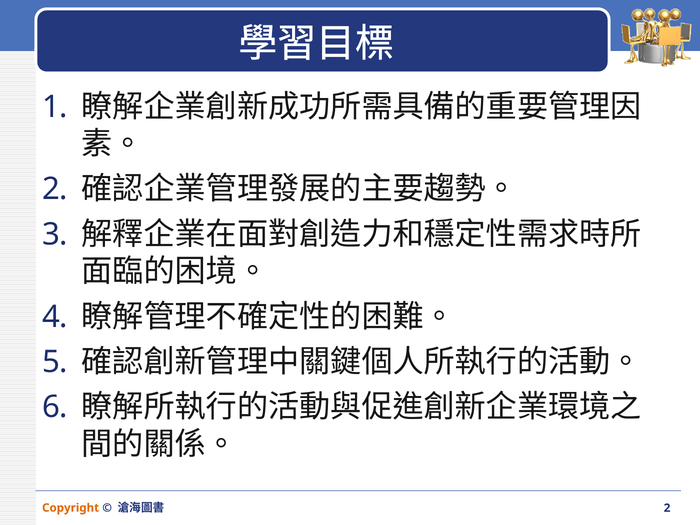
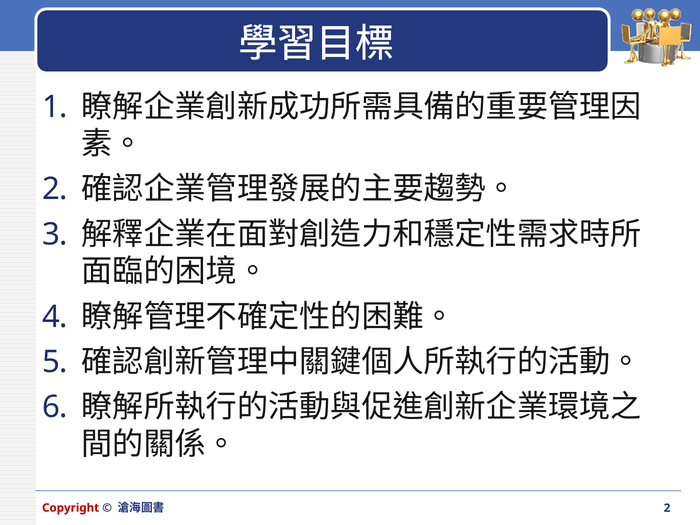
Copyright colour: orange -> red
